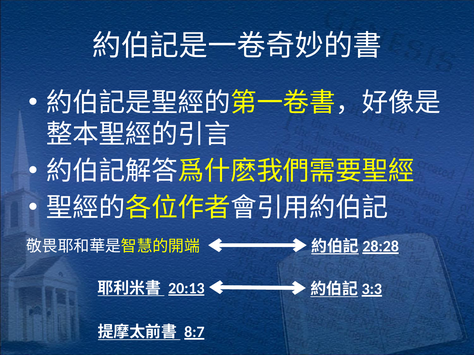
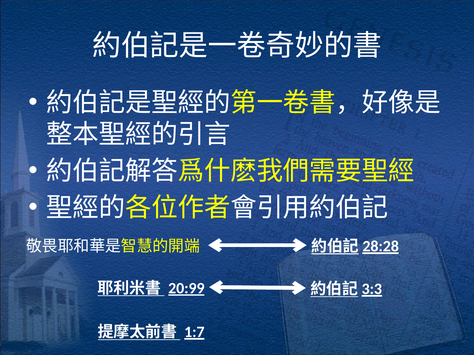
20:13: 20:13 -> 20:99
8:7: 8:7 -> 1:7
